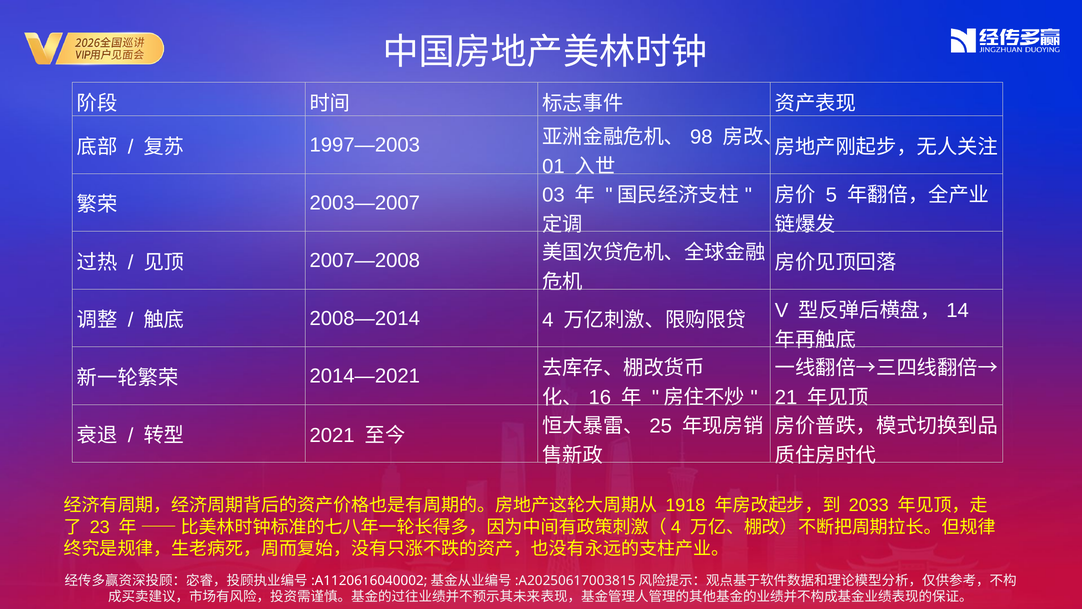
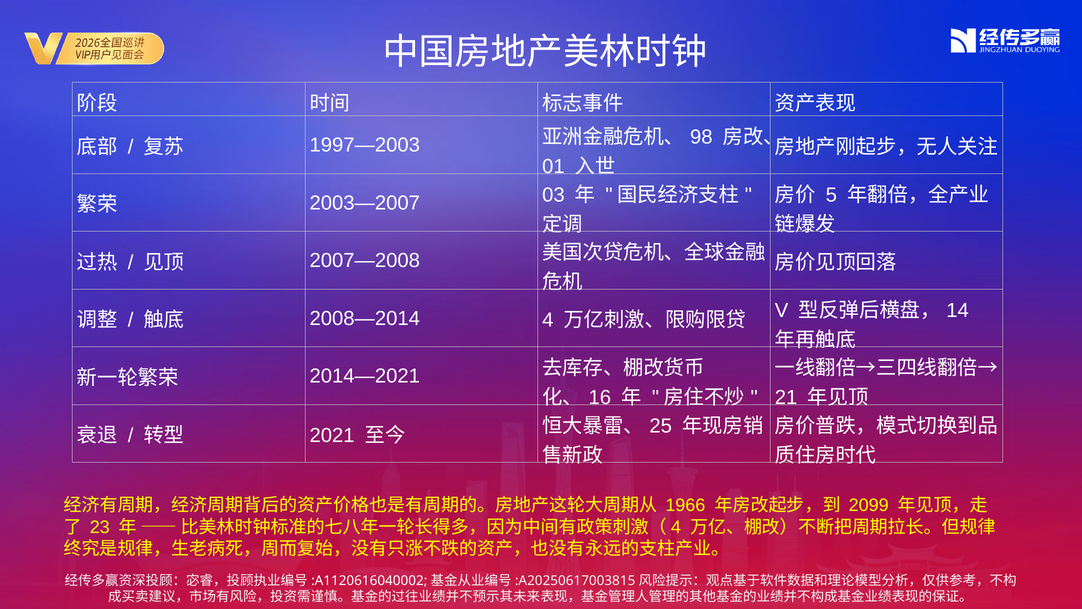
1918: 1918 -> 1966
2033: 2033 -> 2099
